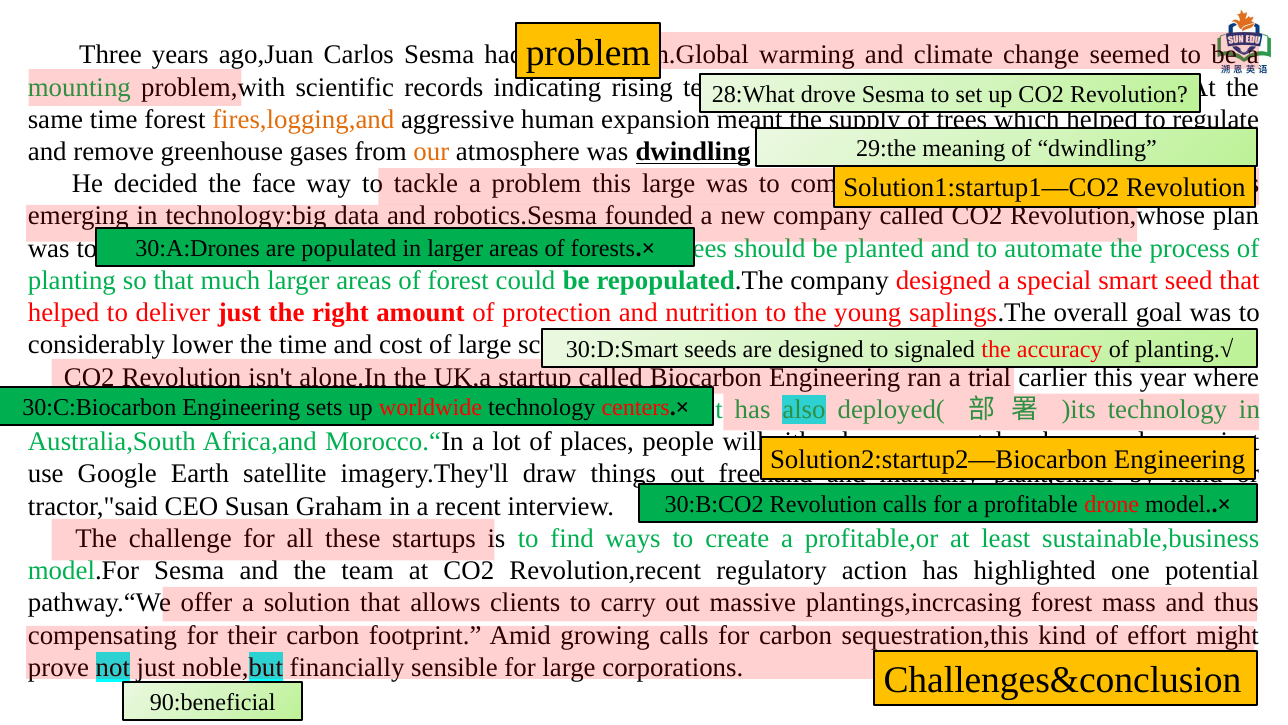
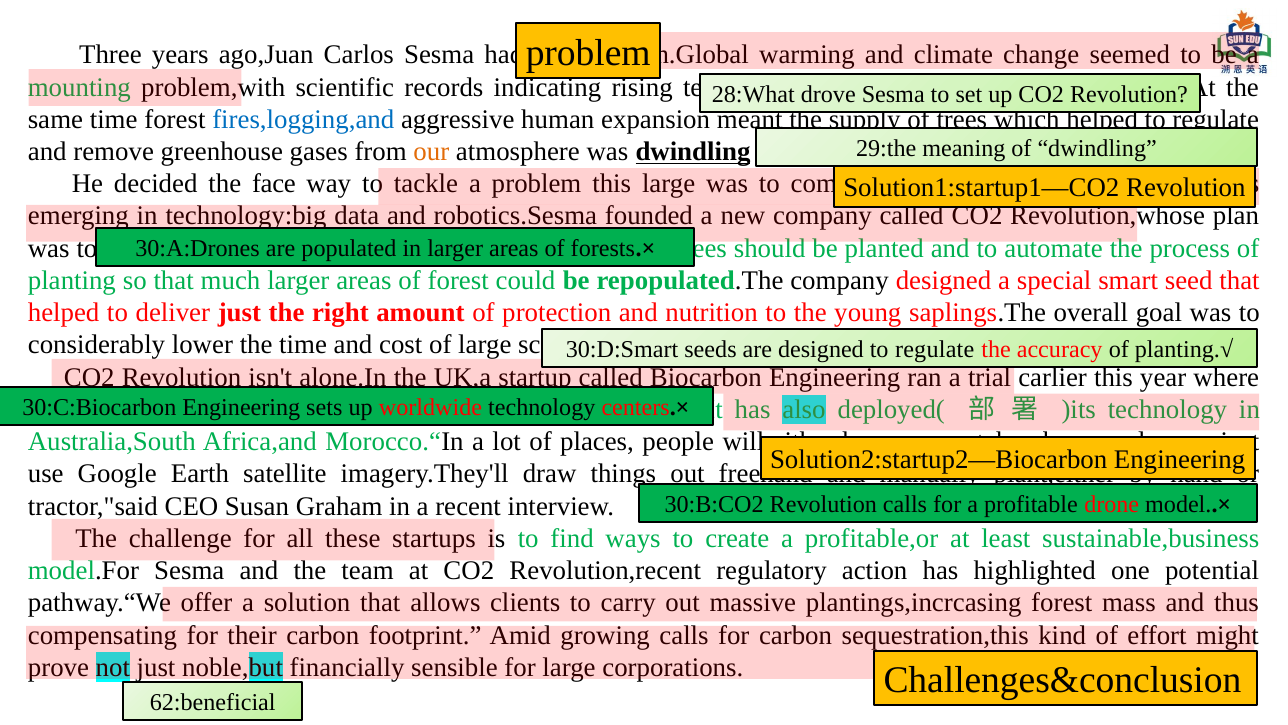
fires,logging,and colour: orange -> blue
designed to signaled: signaled -> regulate
90:beneficial: 90:beneficial -> 62:beneficial
